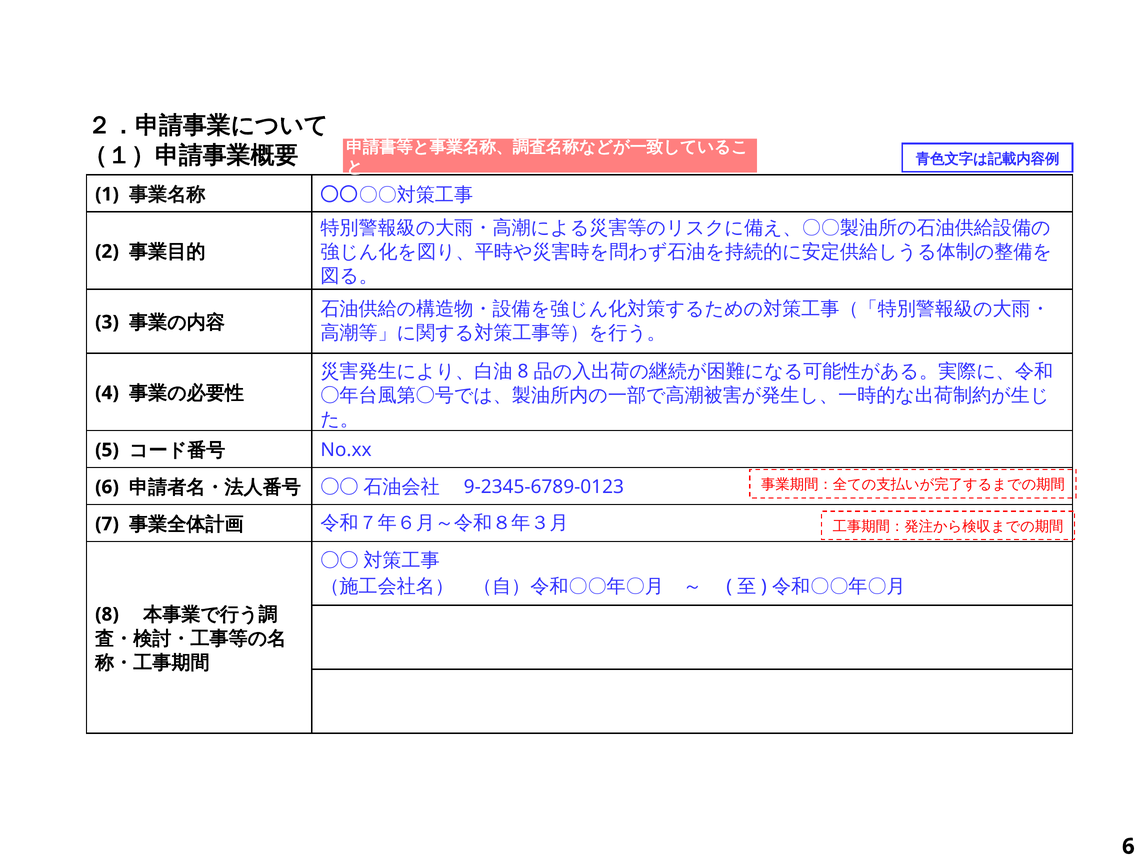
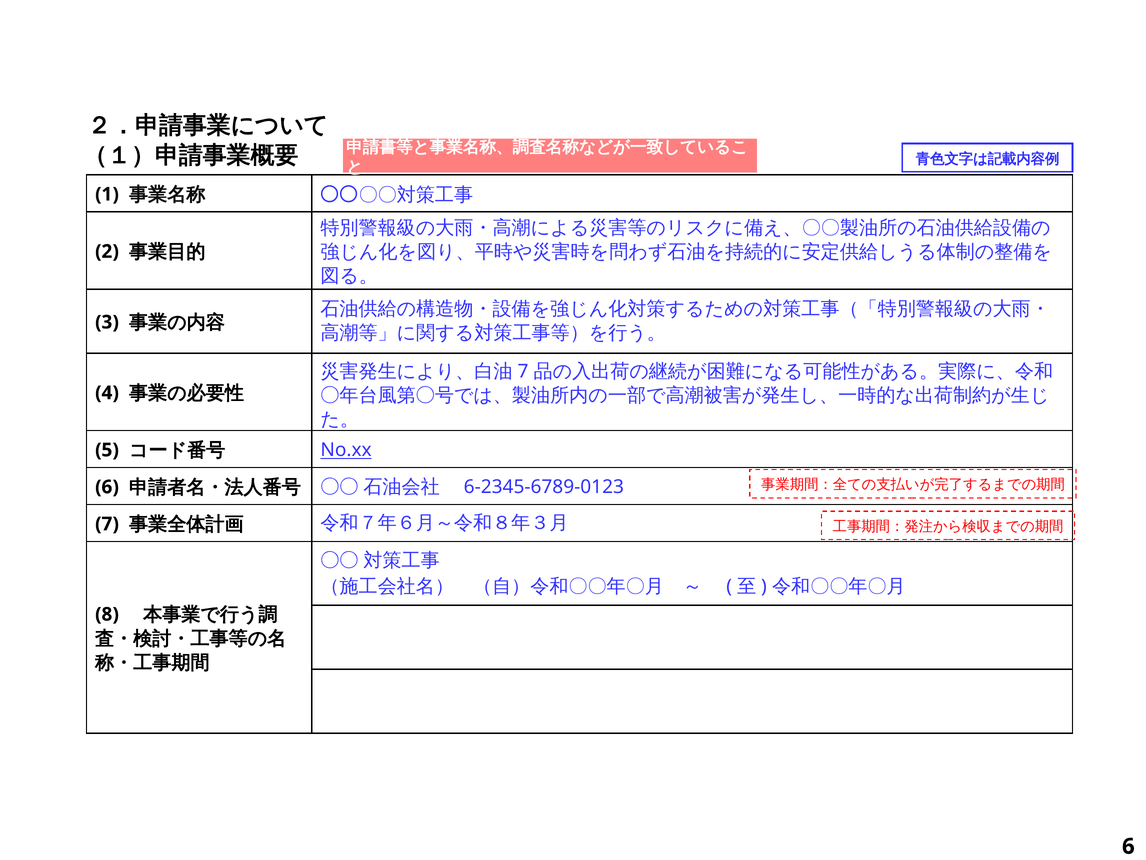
8 at (523, 371): 8 -> 7
No.xx underline: none -> present
9-2345-6789-0123: 9-2345-6789-0123 -> 6-2345-6789-0123
